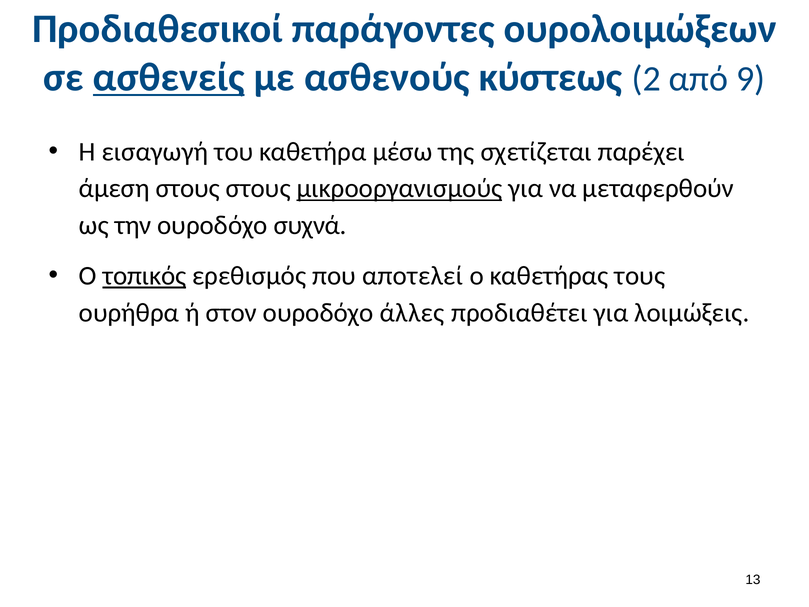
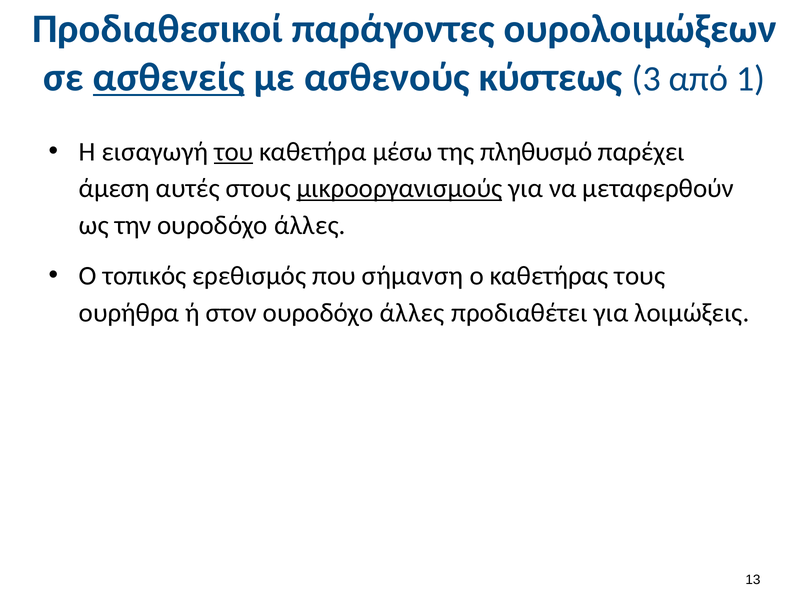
2: 2 -> 3
9: 9 -> 1
του underline: none -> present
σχετίζεται: σχετίζεται -> πληθυσμό
άμεση στους: στους -> αυτές
την ουροδόχο συχνά: συχνά -> άλλες
τοπικός underline: present -> none
αποτελεί: αποτελεί -> σήμανση
